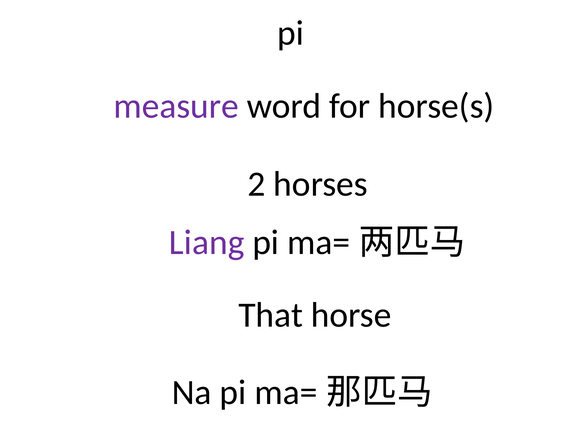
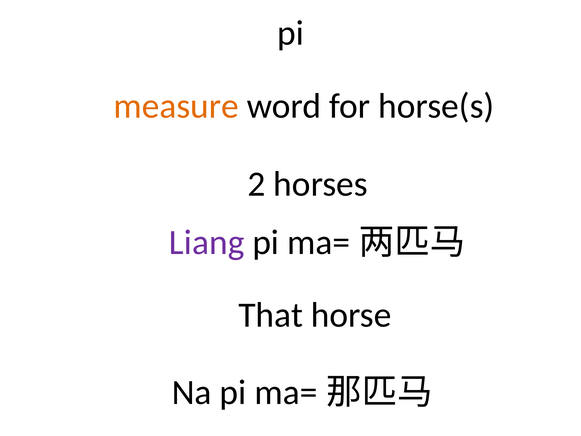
measure colour: purple -> orange
